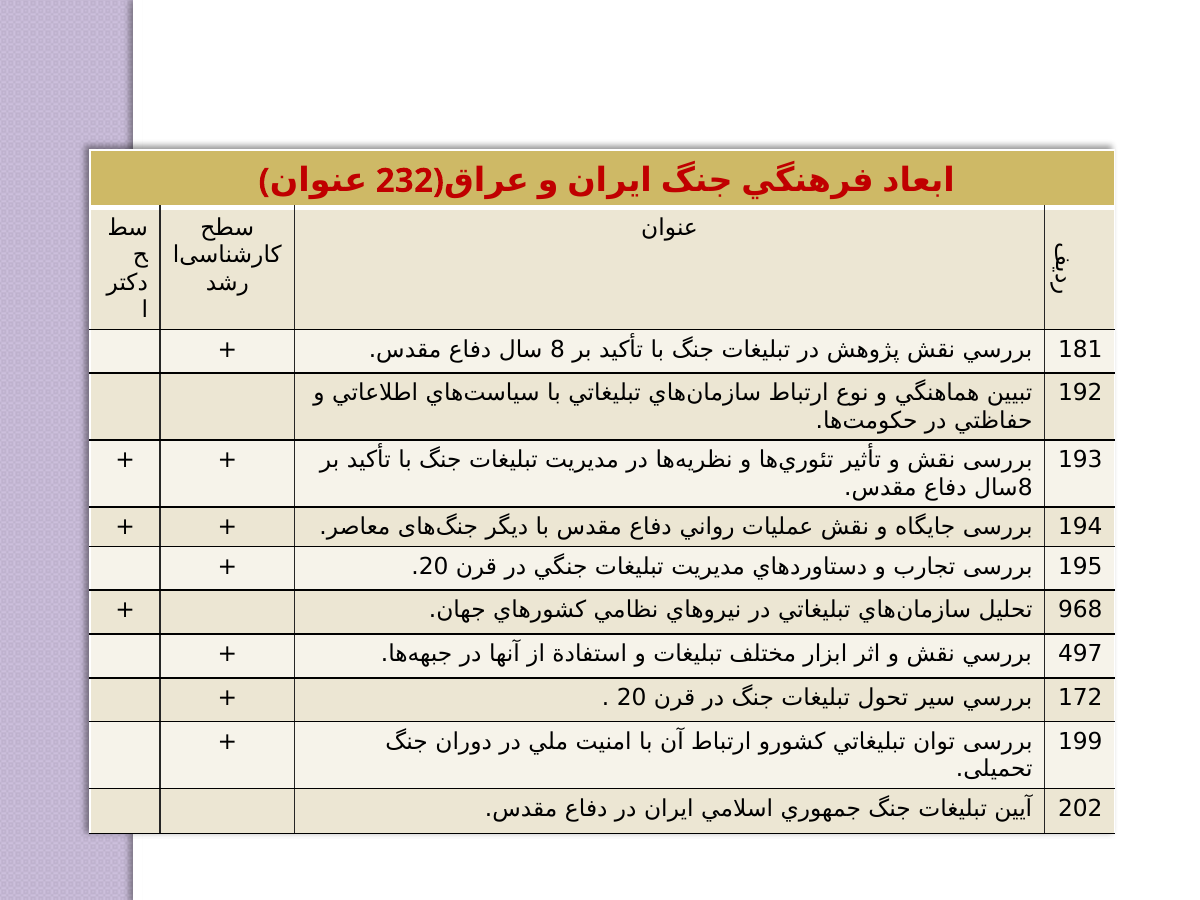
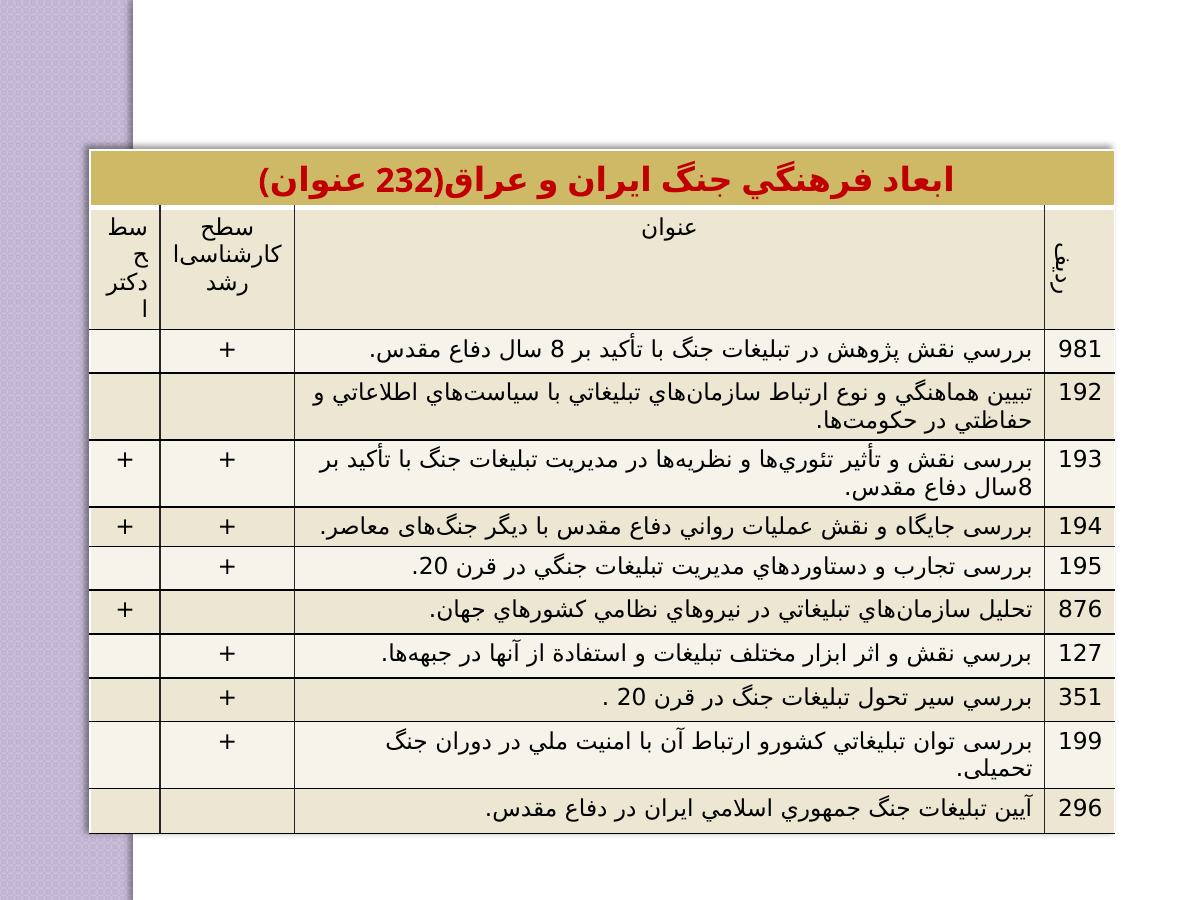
181: 181 -> 981
968: 968 -> 876
497: 497 -> 127
172: 172 -> 351
202: 202 -> 296
